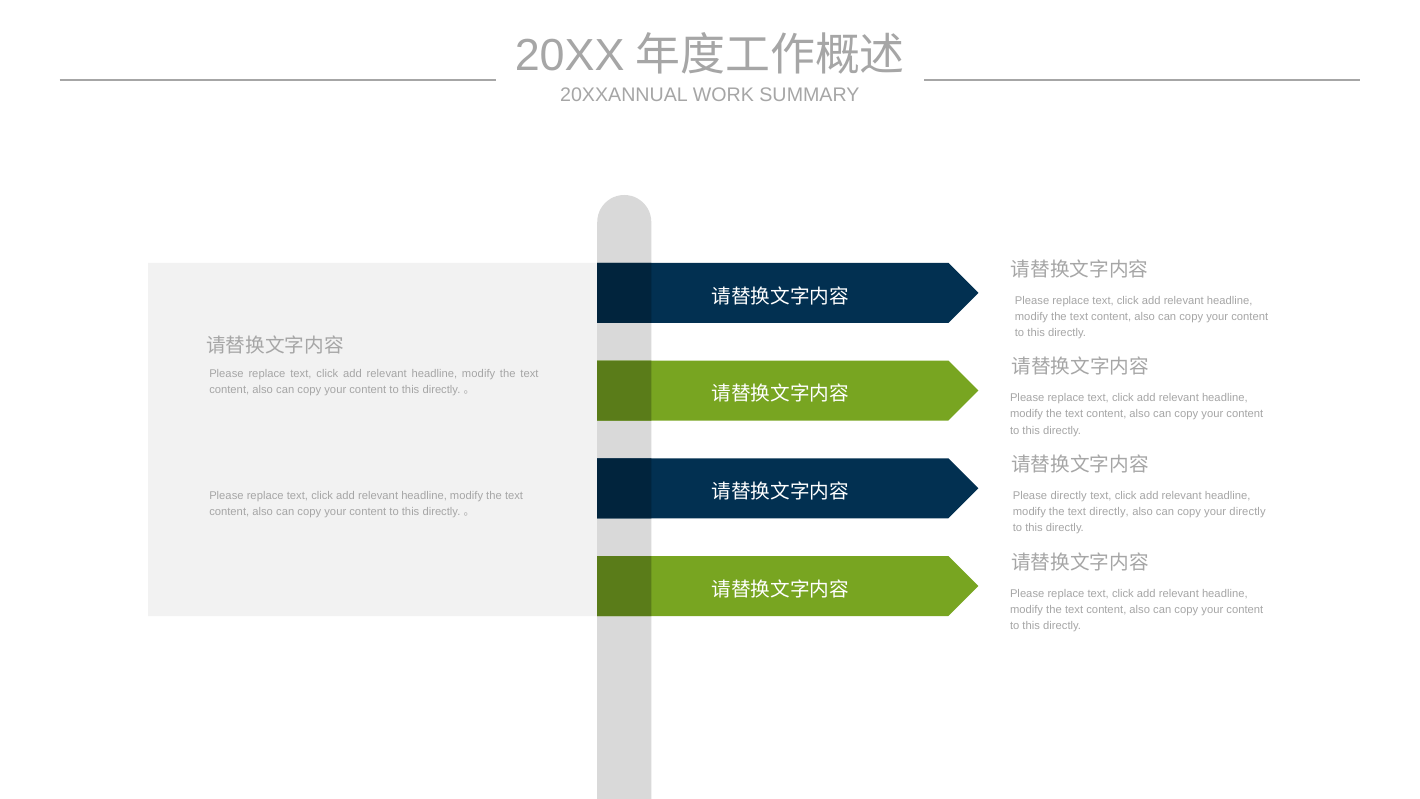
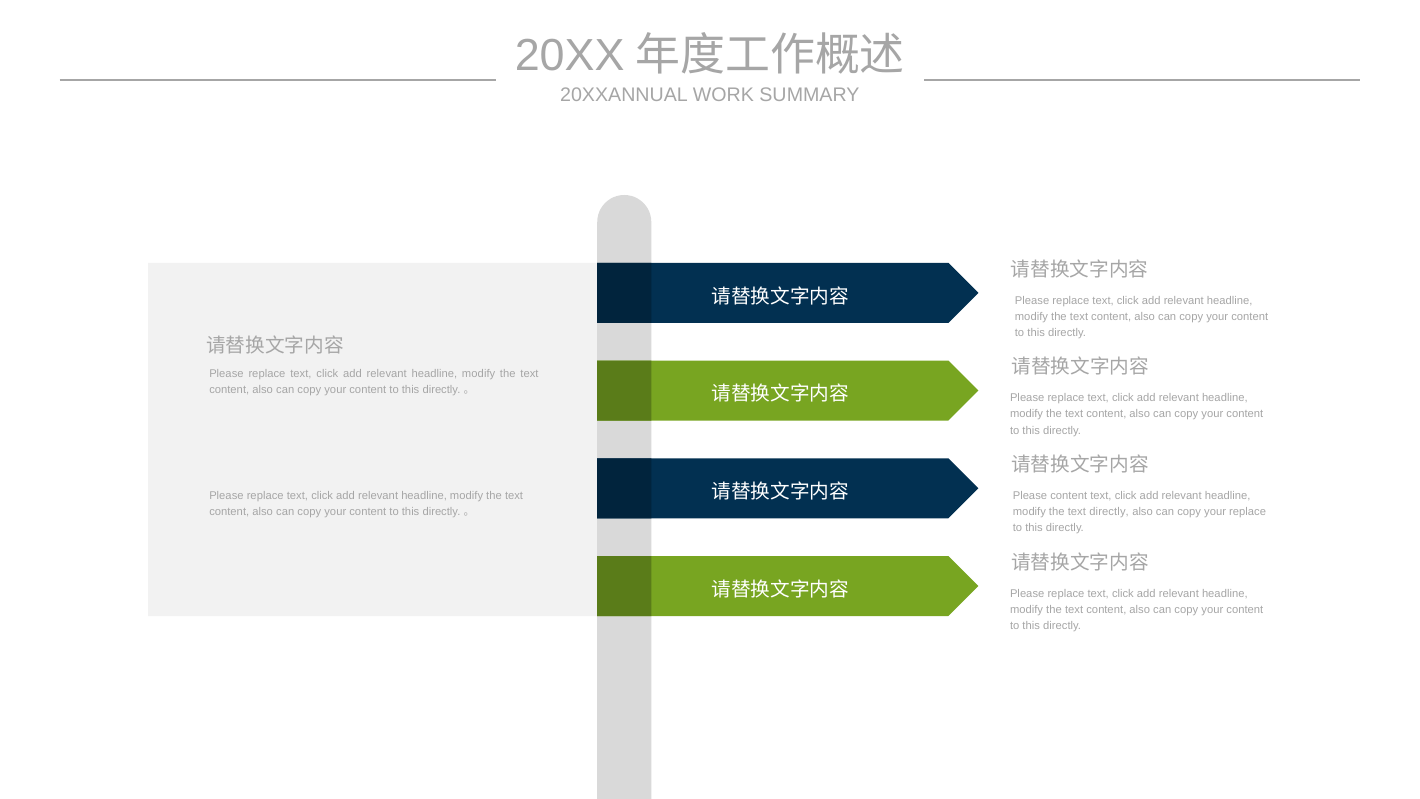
Please directly: directly -> content
your directly: directly -> replace
